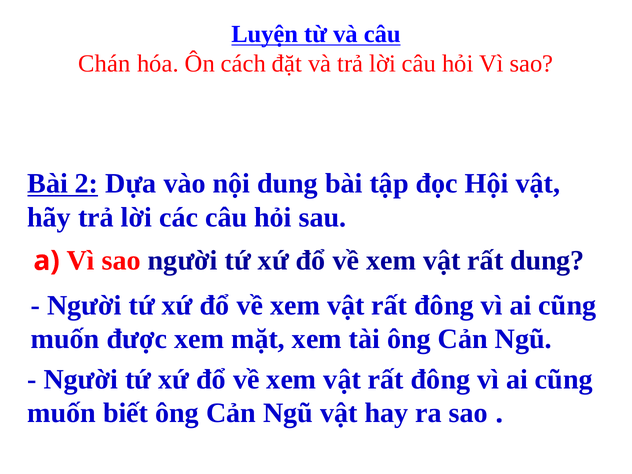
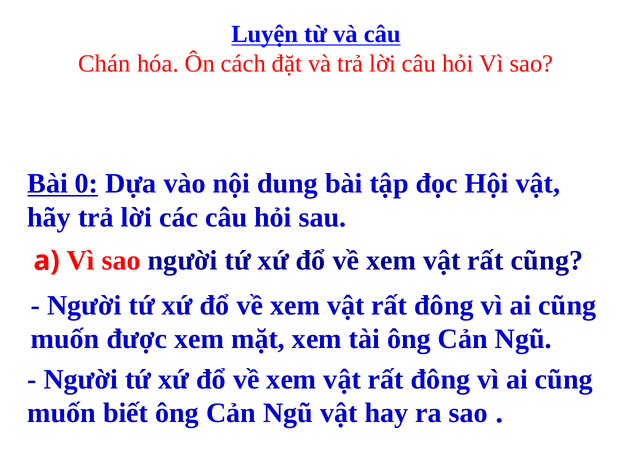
2: 2 -> 0
rất dung: dung -> cũng
